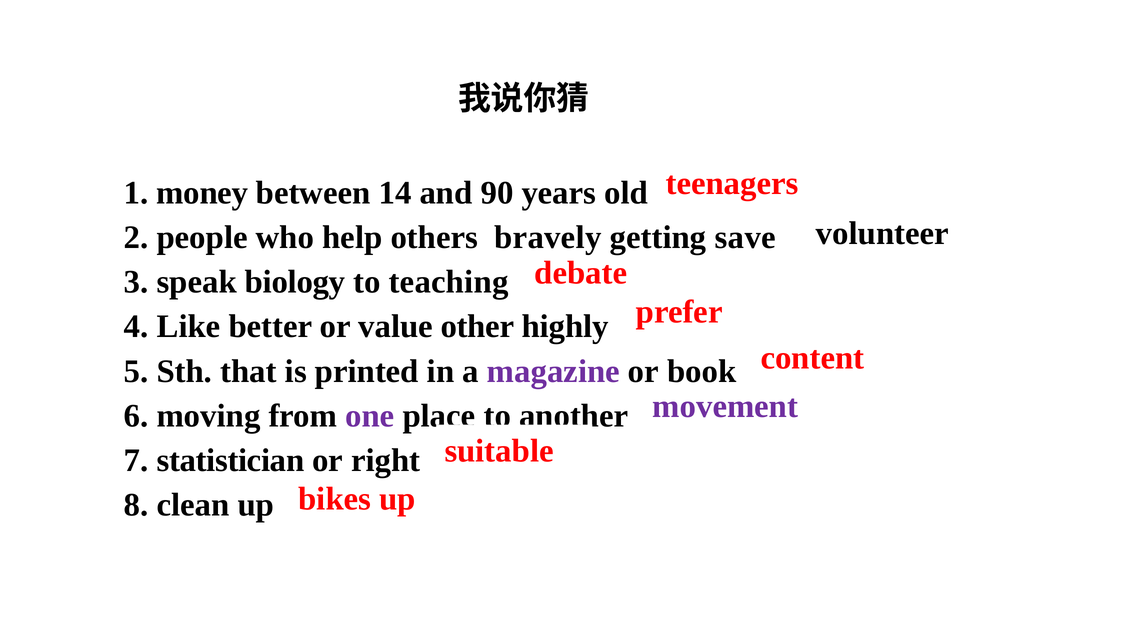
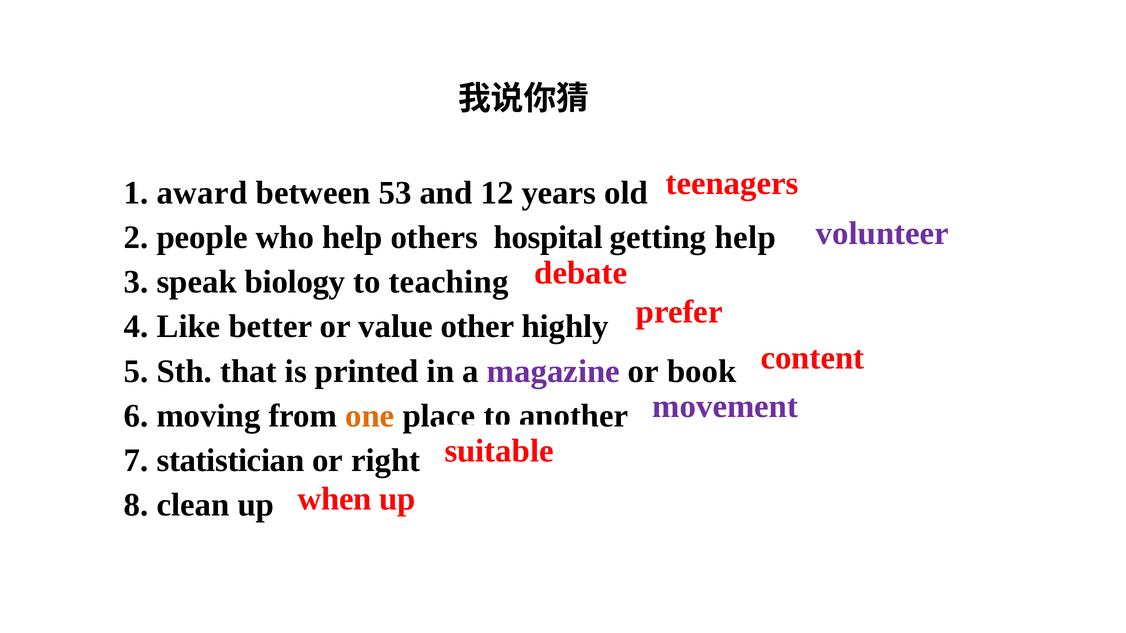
money: money -> award
14: 14 -> 53
90: 90 -> 12
volunteer colour: black -> purple
bravely: bravely -> hospital
getting save: save -> help
one colour: purple -> orange
bikes: bikes -> when
